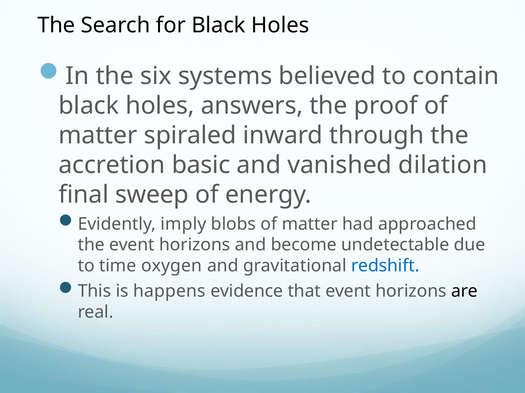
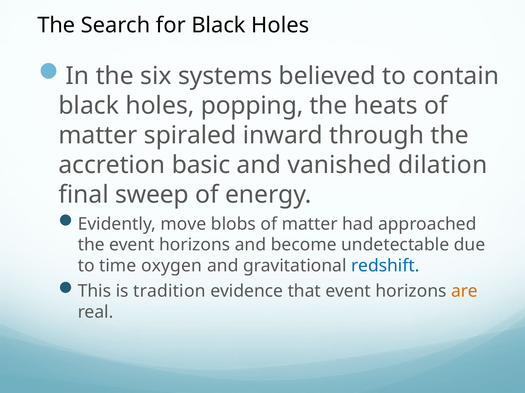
answers: answers -> popping
proof: proof -> heats
imply: imply -> move
happens: happens -> tradition
are colour: black -> orange
